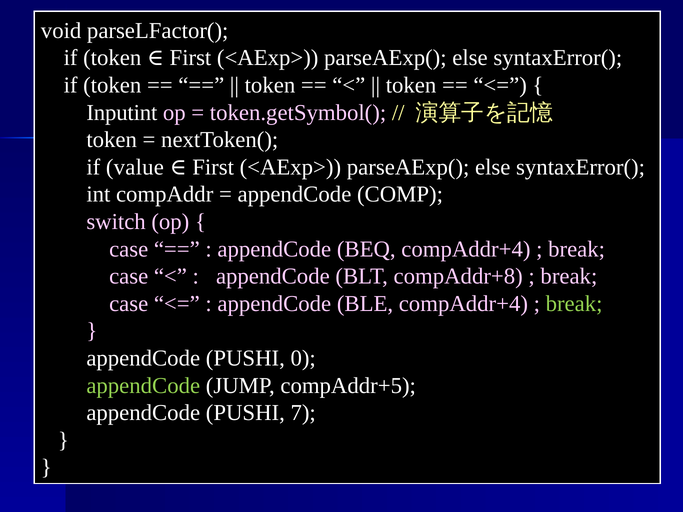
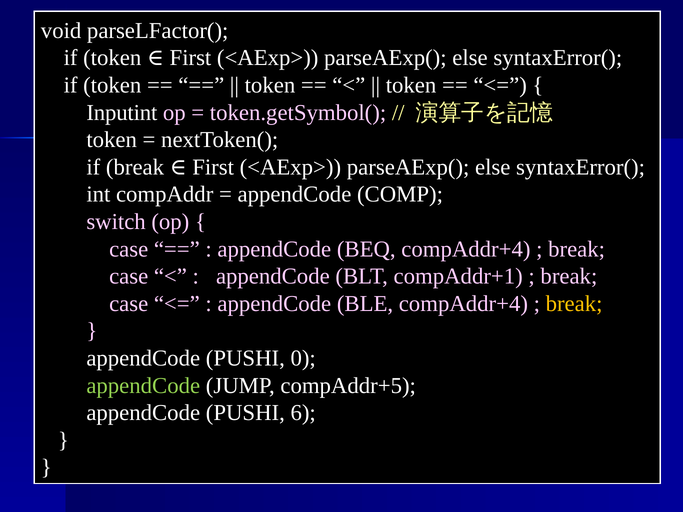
if value: value -> break
compAddr+8: compAddr+8 -> compAddr+1
break at (574, 304) colour: light green -> yellow
7: 7 -> 6
